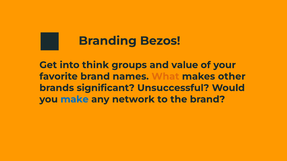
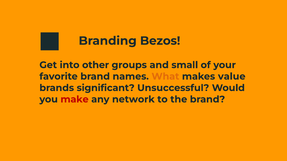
think: think -> other
value: value -> small
other: other -> value
make colour: blue -> red
